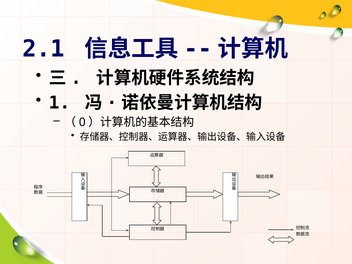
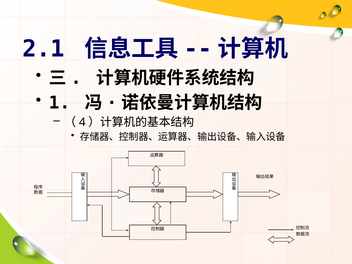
0: 0 -> 4
